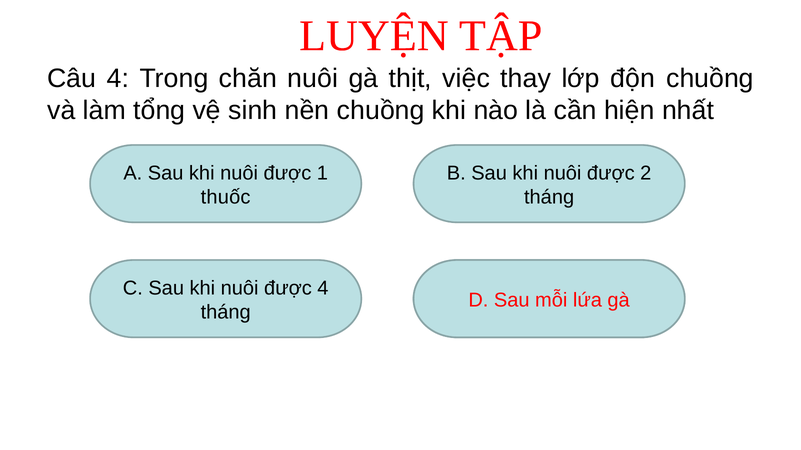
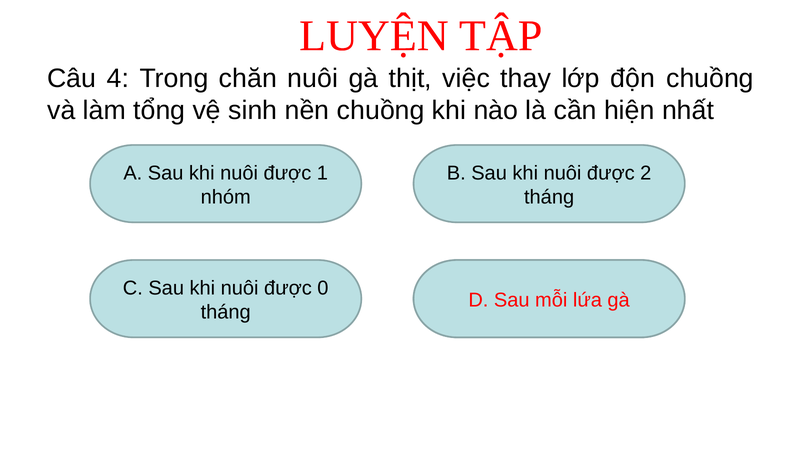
thuốc: thuốc -> nhóm
được 4: 4 -> 0
